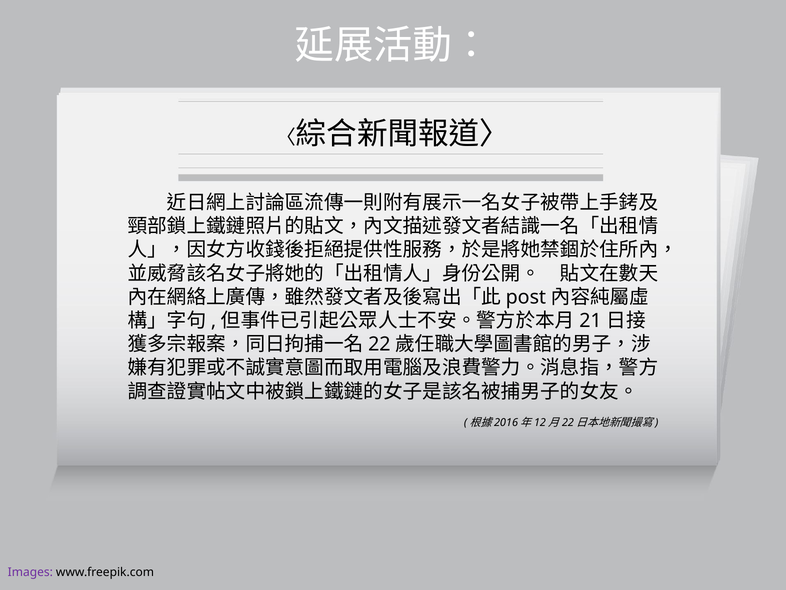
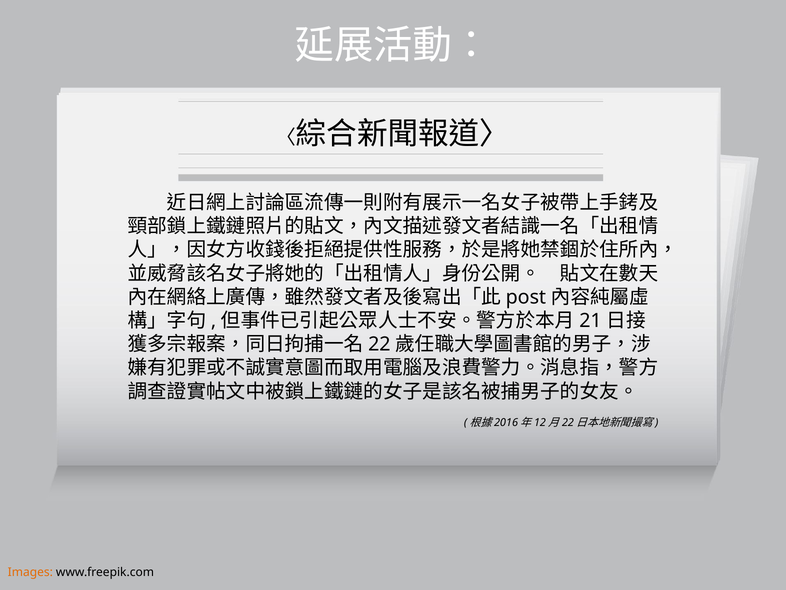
Images colour: purple -> orange
